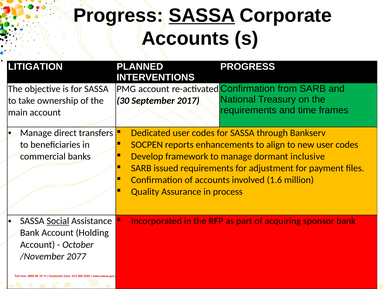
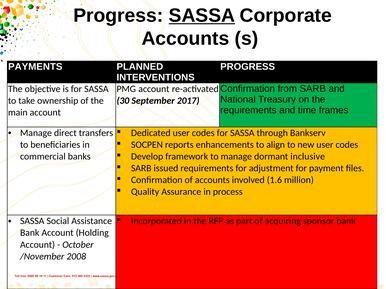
LITIGATION: LITIGATION -> PAYMENTS
Social underline: present -> none
2077: 2077 -> 2008
